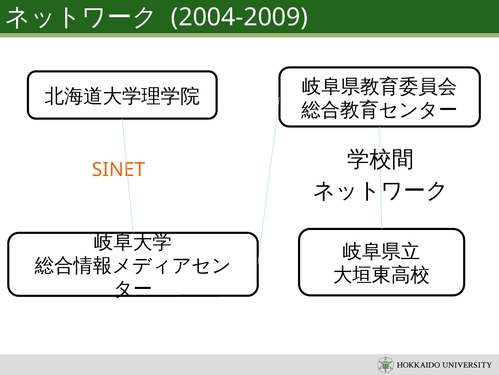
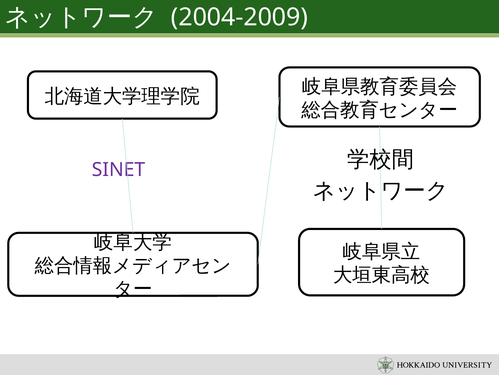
SINET colour: orange -> purple
